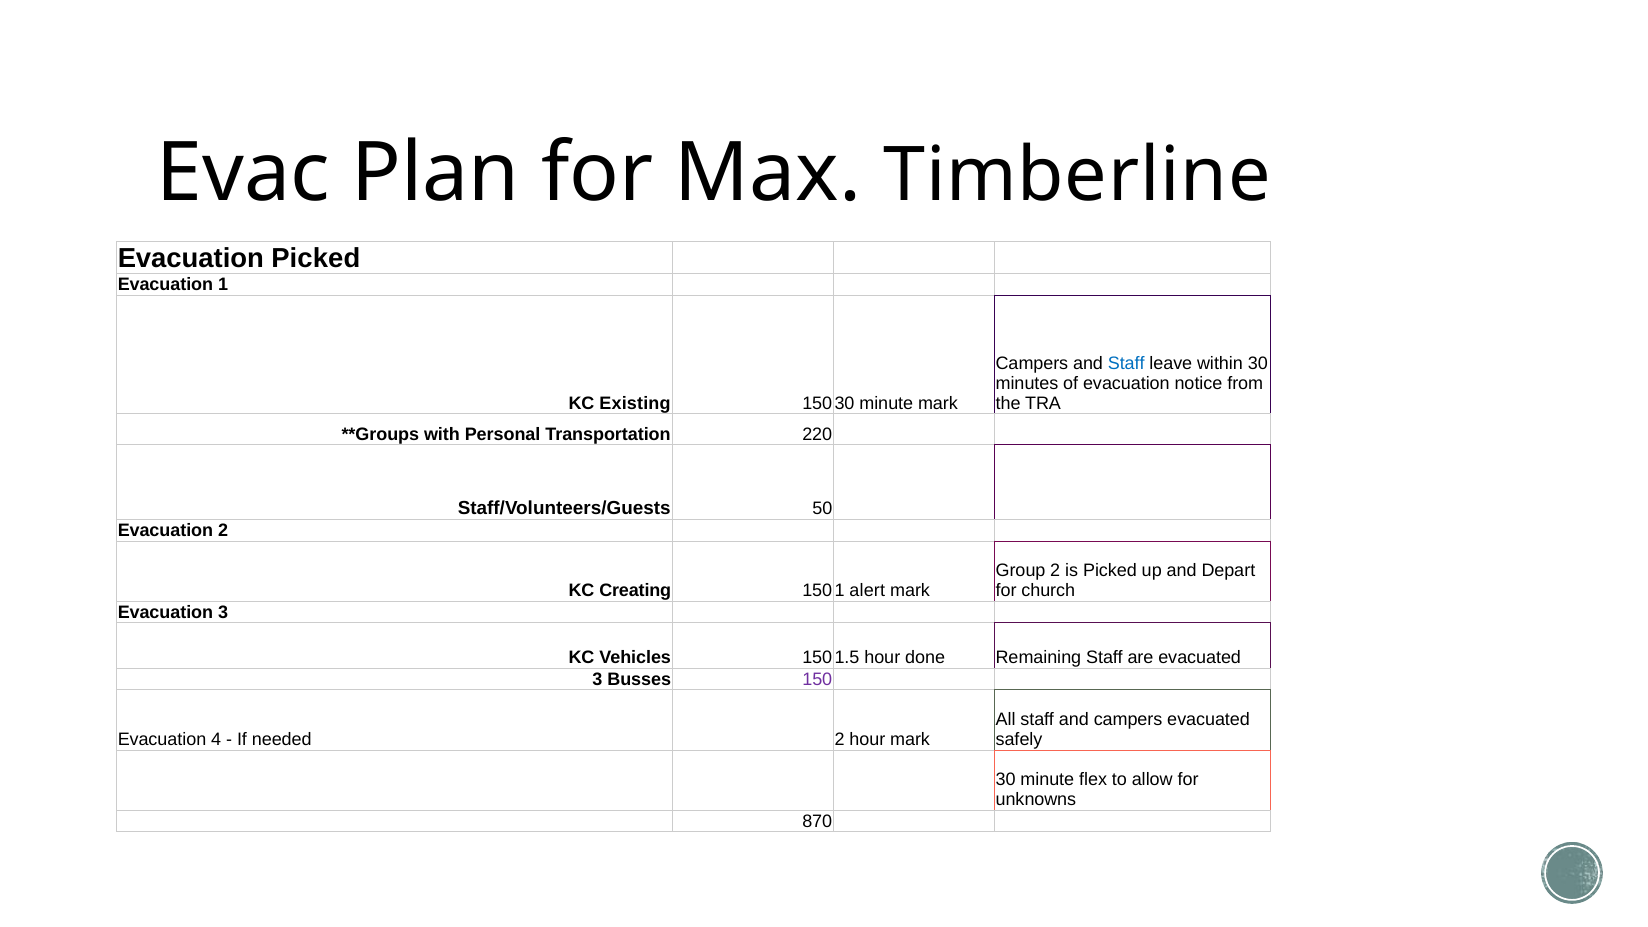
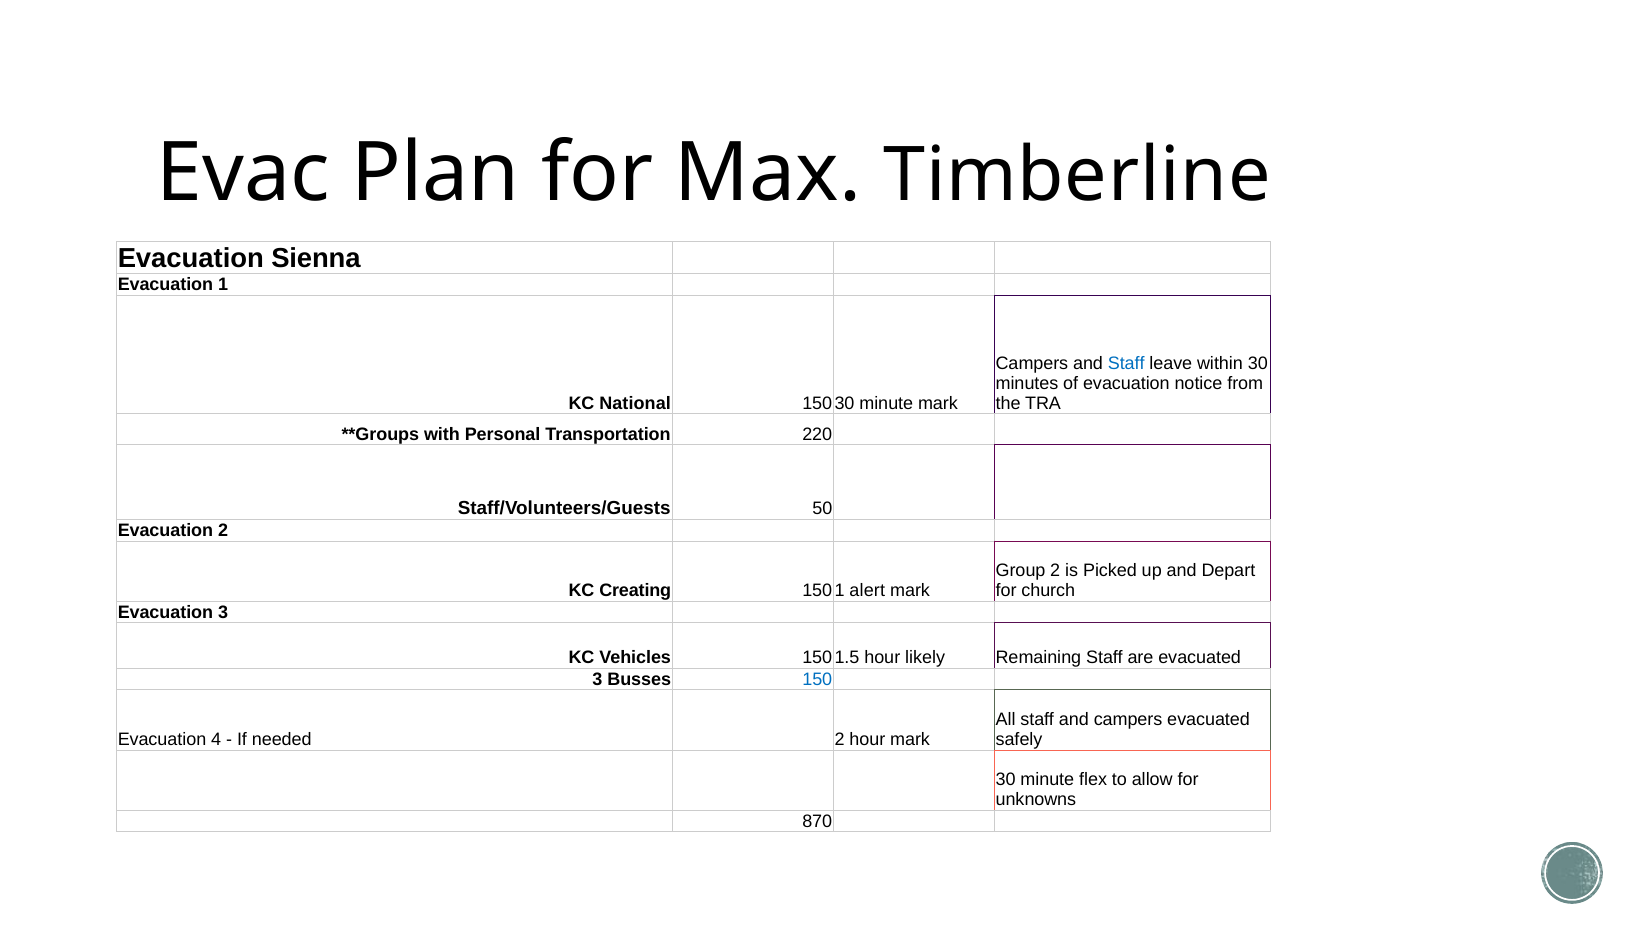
Evacuation Picked: Picked -> Sienna
Existing: Existing -> National
done: done -> likely
150 colour: purple -> blue
